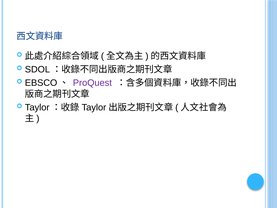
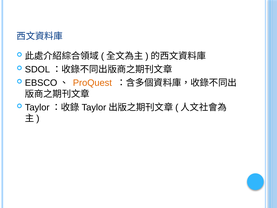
ProQuest colour: purple -> orange
